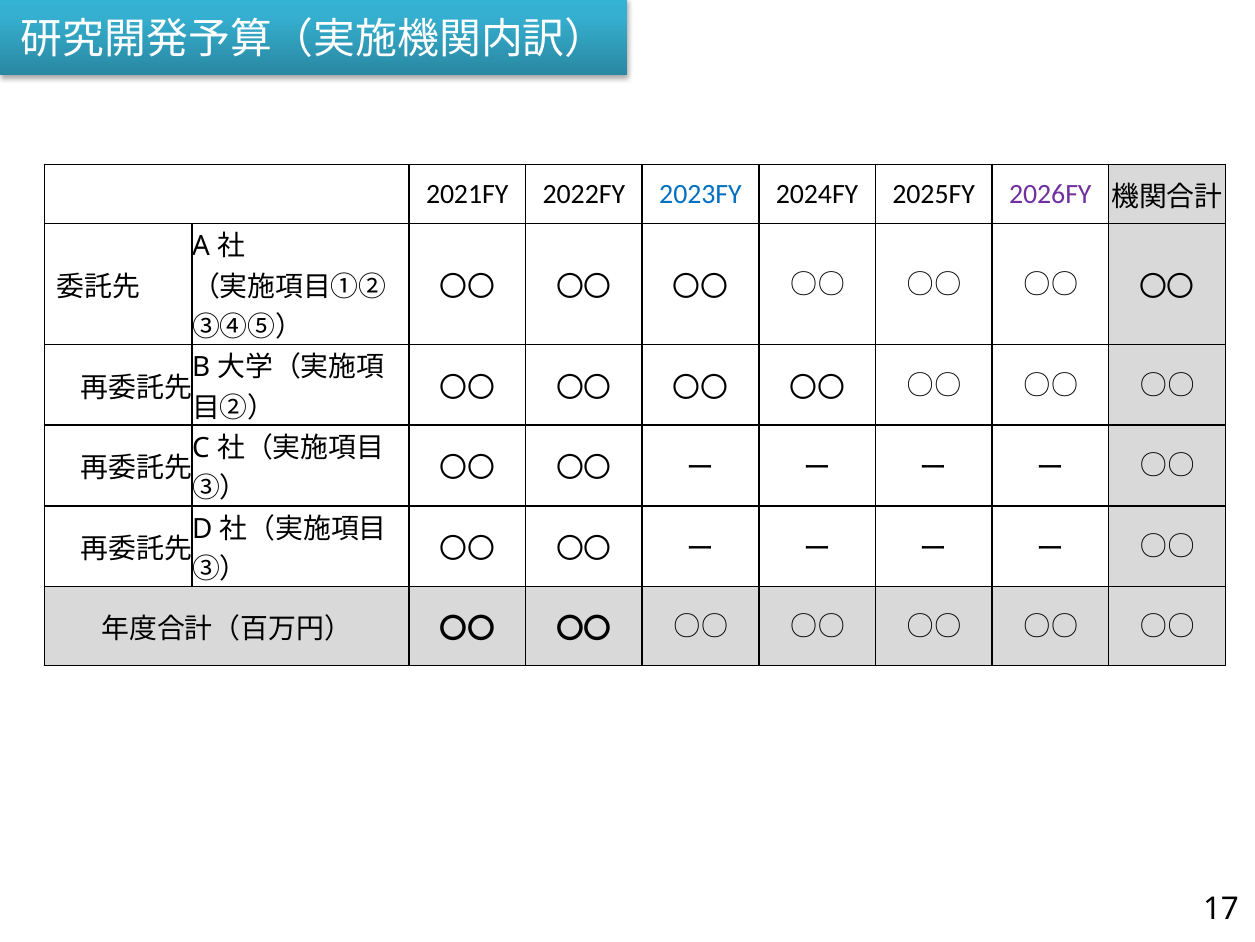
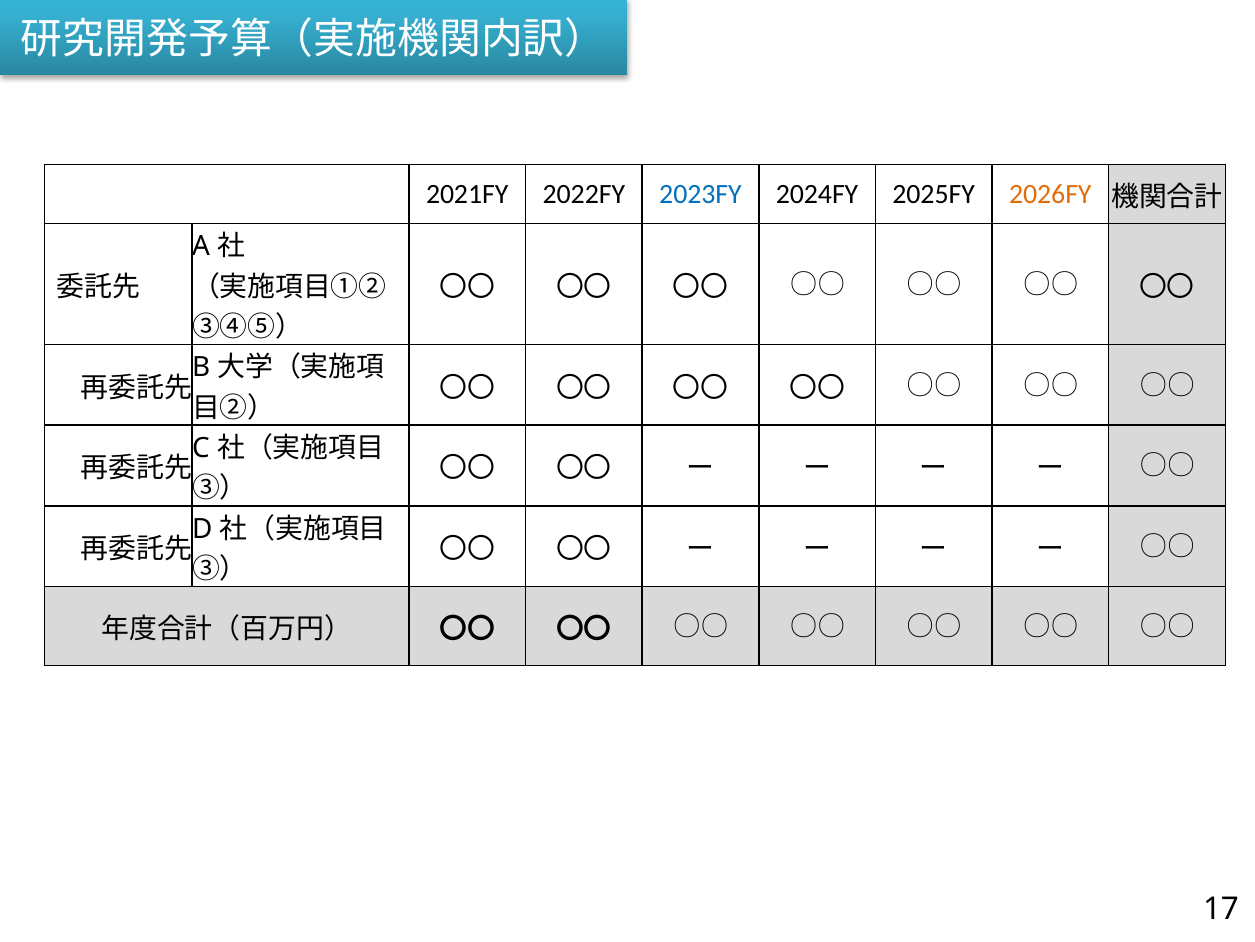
2026FY colour: purple -> orange
